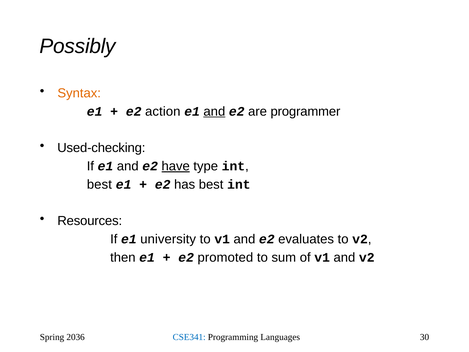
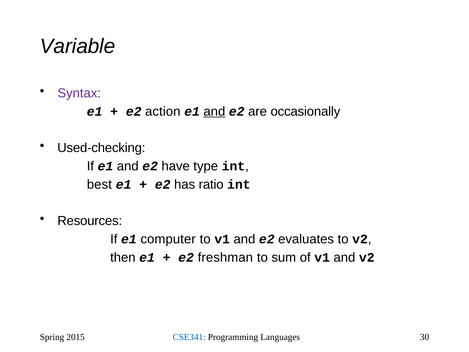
Possibly: Possibly -> Variable
Syntax colour: orange -> purple
programmer: programmer -> occasionally
have underline: present -> none
has best: best -> ratio
university: university -> computer
promoted: promoted -> freshman
2036: 2036 -> 2015
